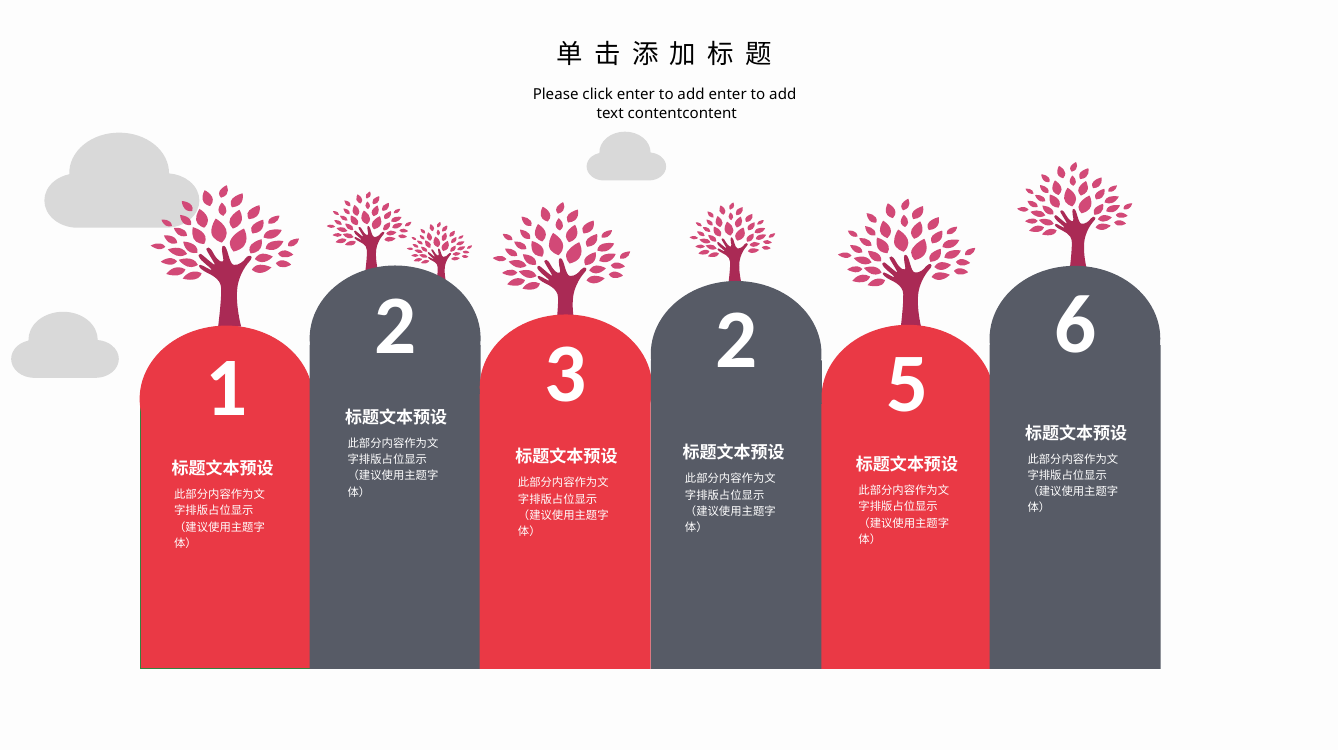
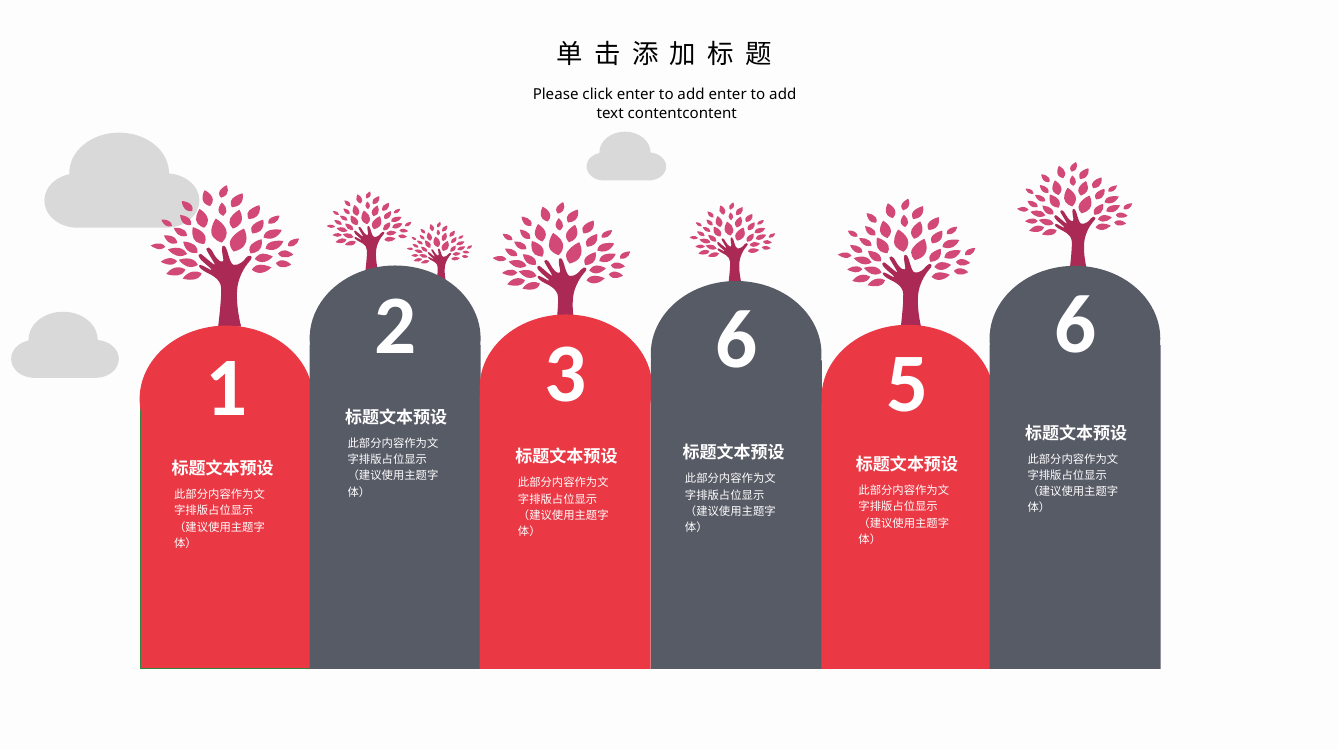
3 2: 2 -> 6
